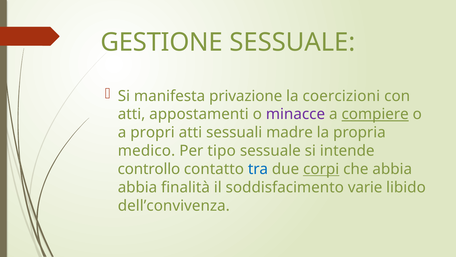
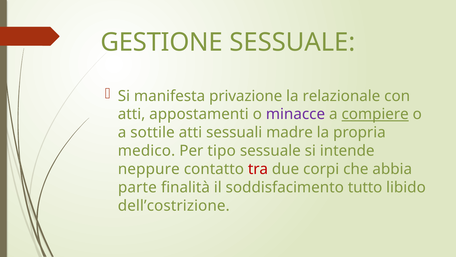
coercizioni: coercizioni -> relazionale
propri: propri -> sottile
controllo: controllo -> neppure
tra colour: blue -> red
corpi underline: present -> none
abbia at (137, 187): abbia -> parte
varie: varie -> tutto
dell’convivenza: dell’convivenza -> dell’costrizione
